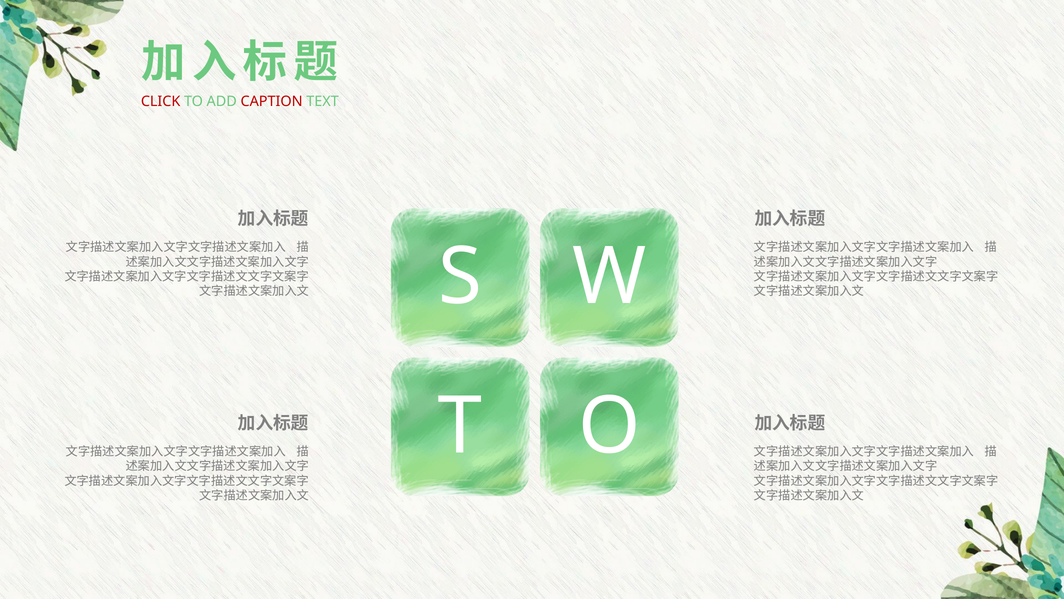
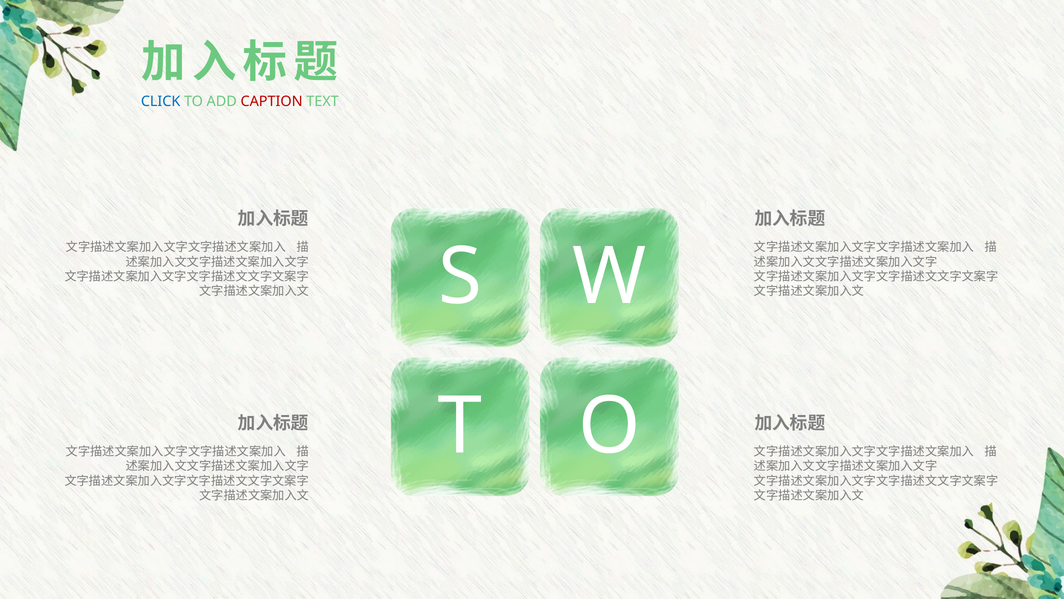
CLICK colour: red -> blue
